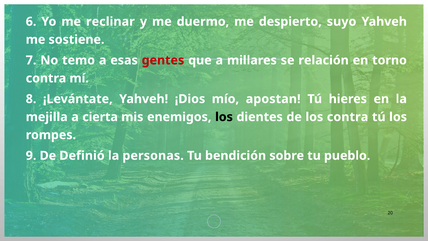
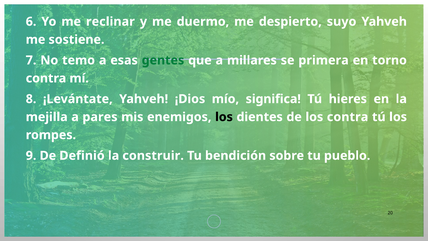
gentes colour: red -> green
relación: relación -> primera
apostan: apostan -> significa
cierta: cierta -> pares
personas: personas -> construir
